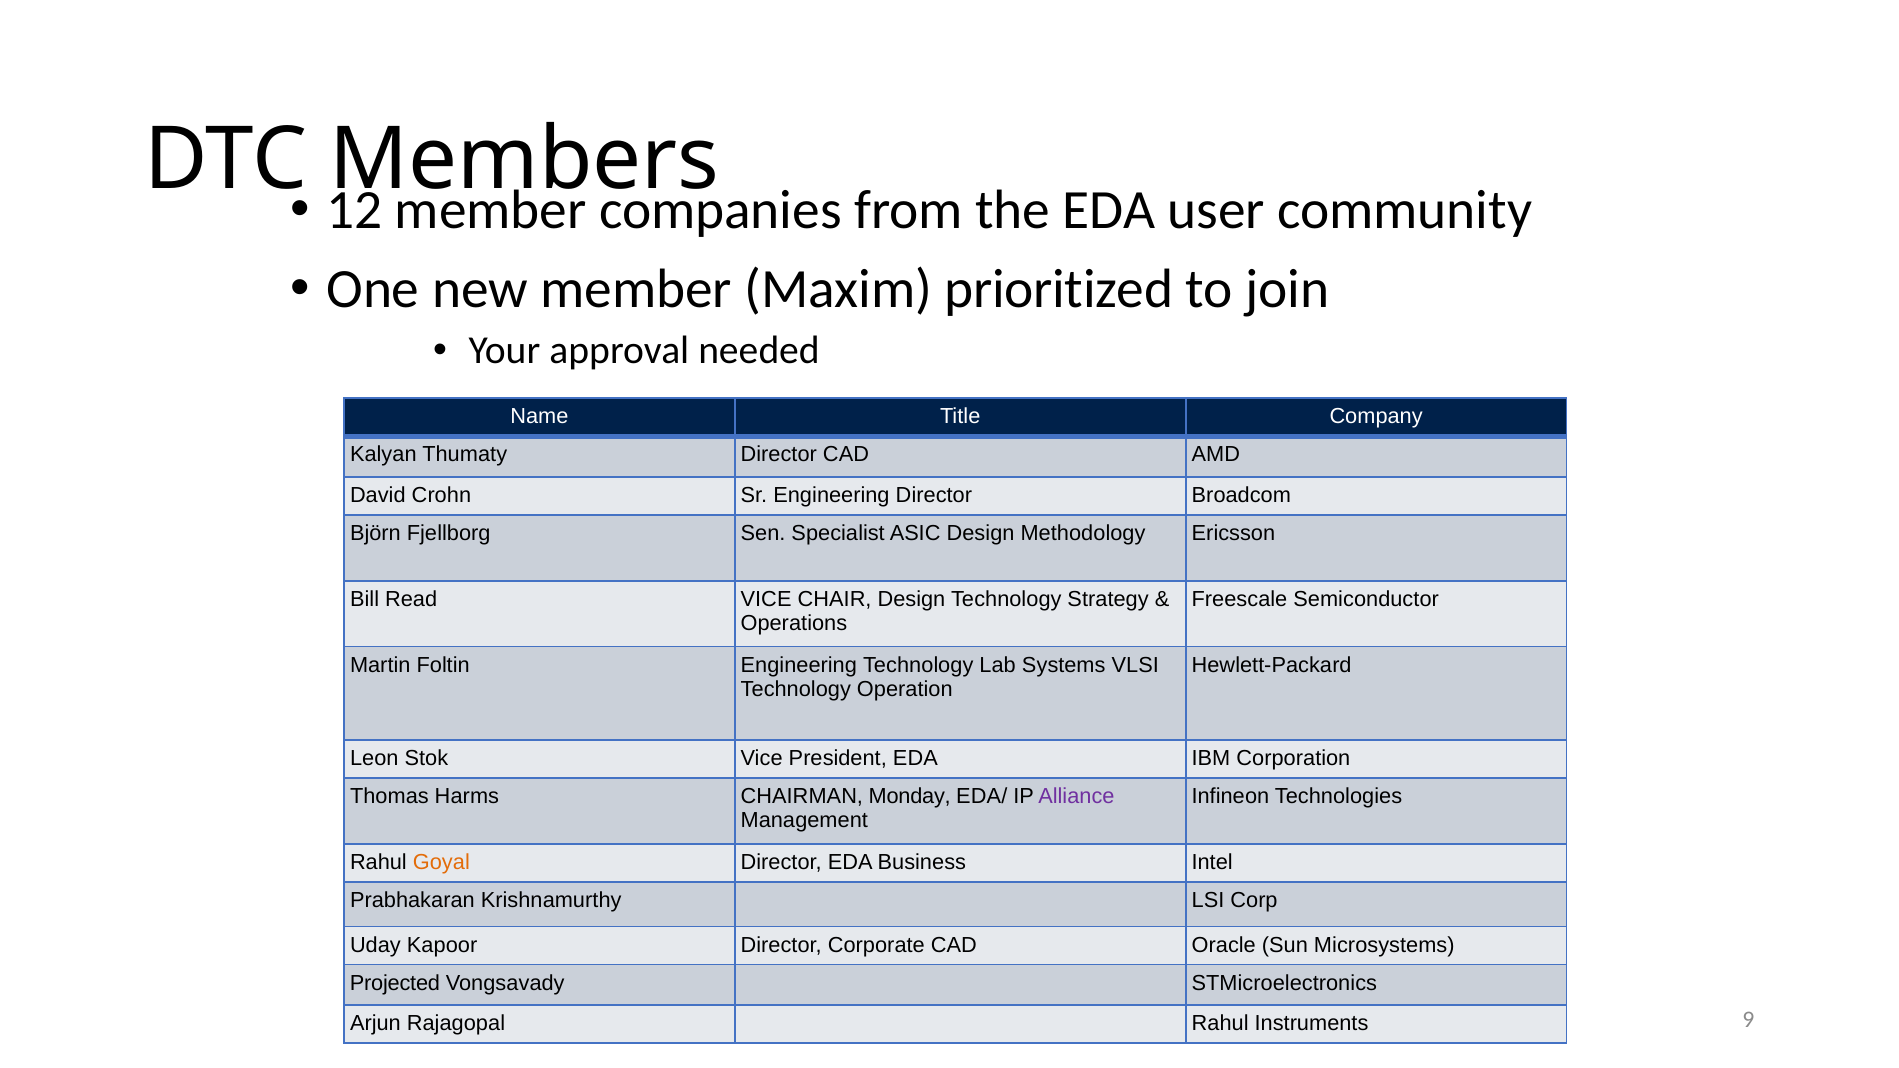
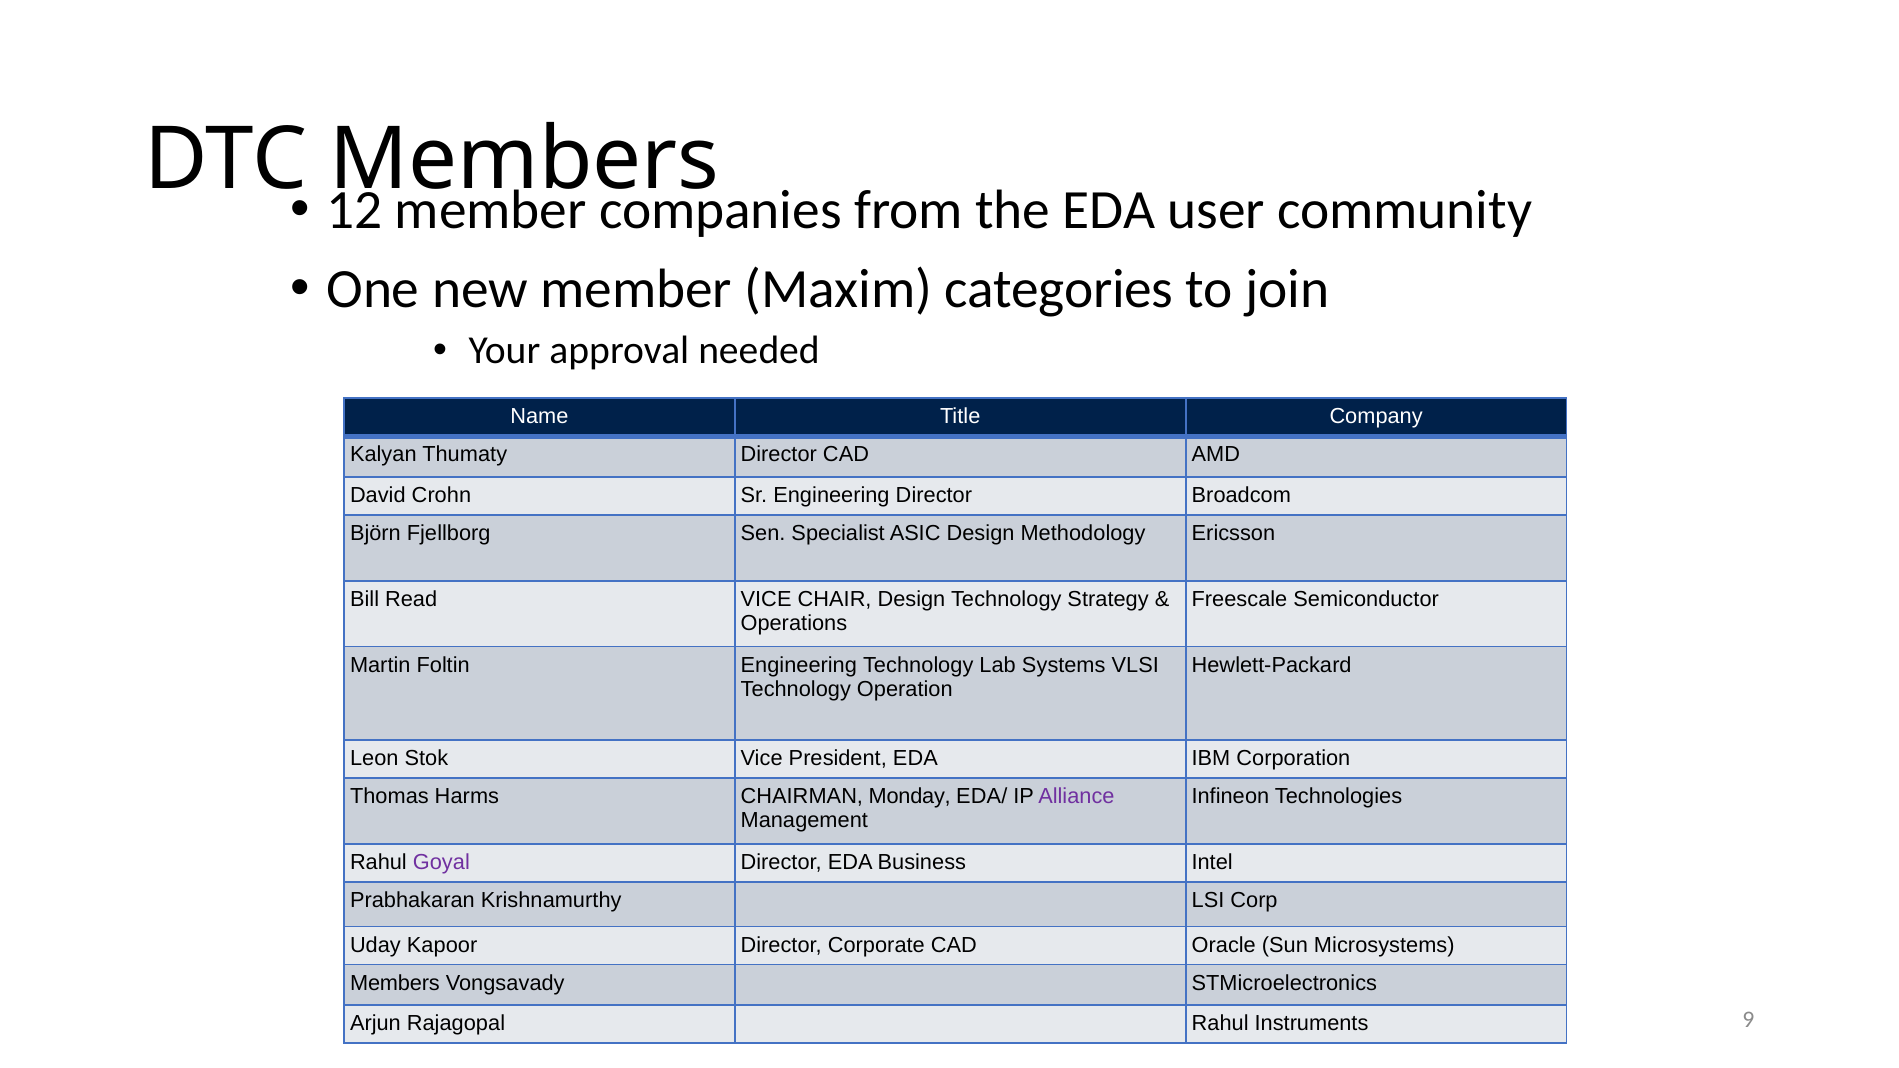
prioritized: prioritized -> categories
Goyal colour: orange -> purple
Projected at (395, 983): Projected -> Members
